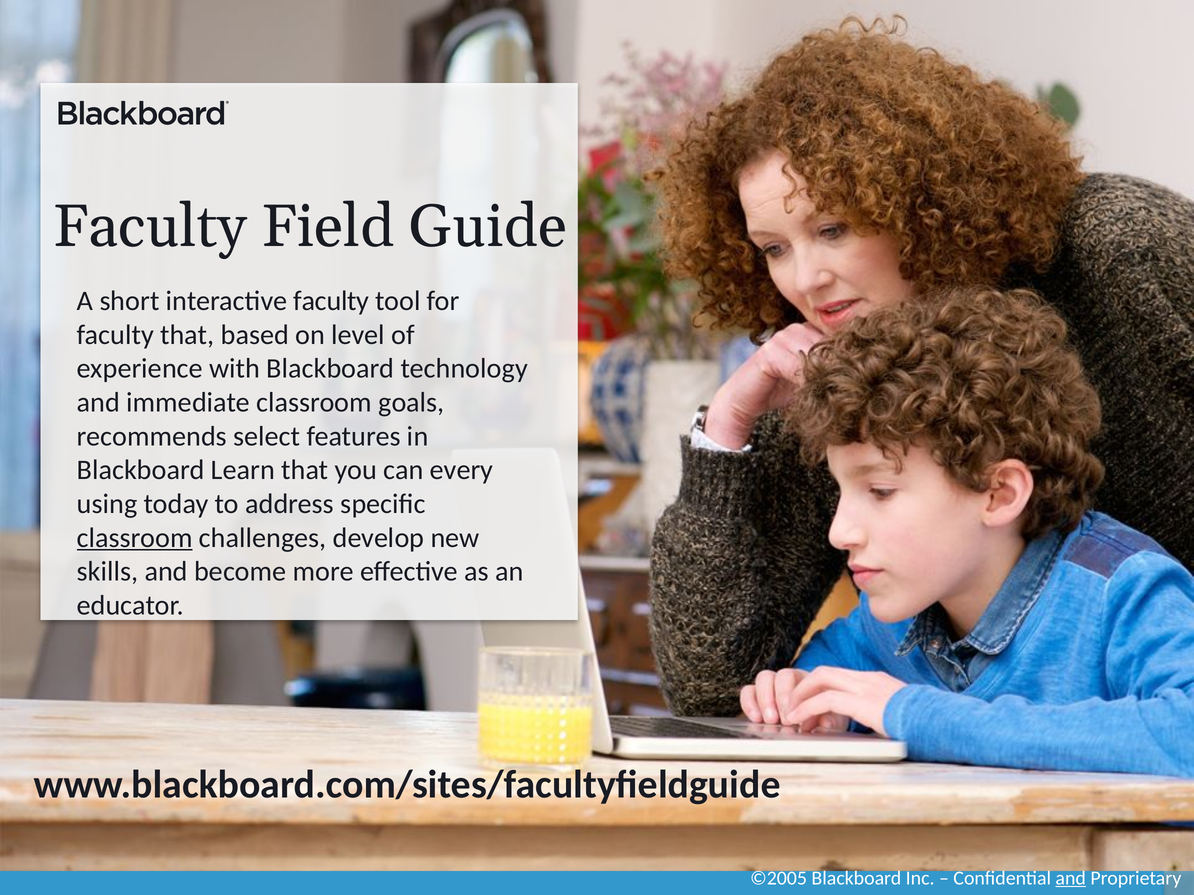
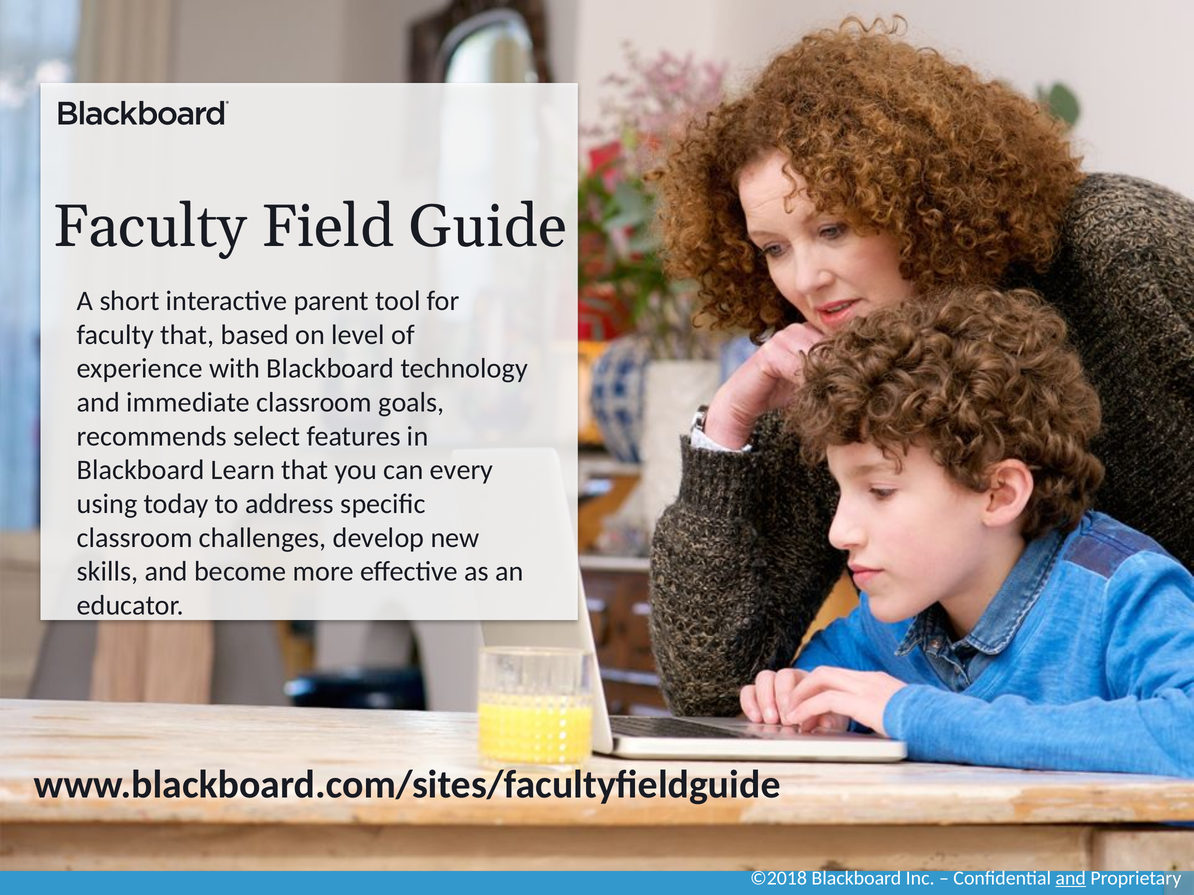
interactive faculty: faculty -> parent
classroom at (135, 538) underline: present -> none
©2005: ©2005 -> ©2018
